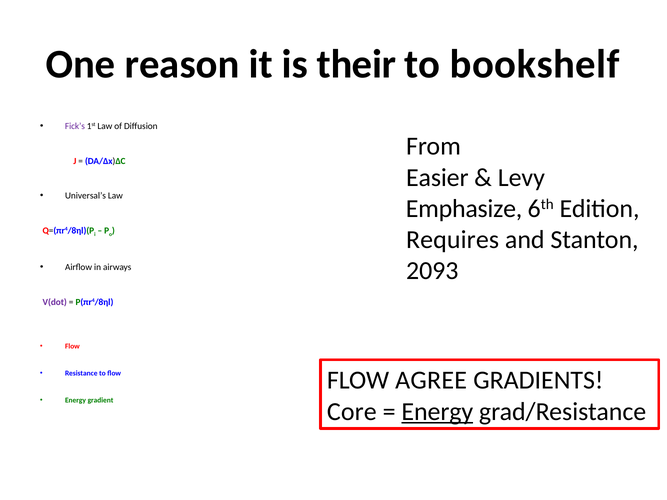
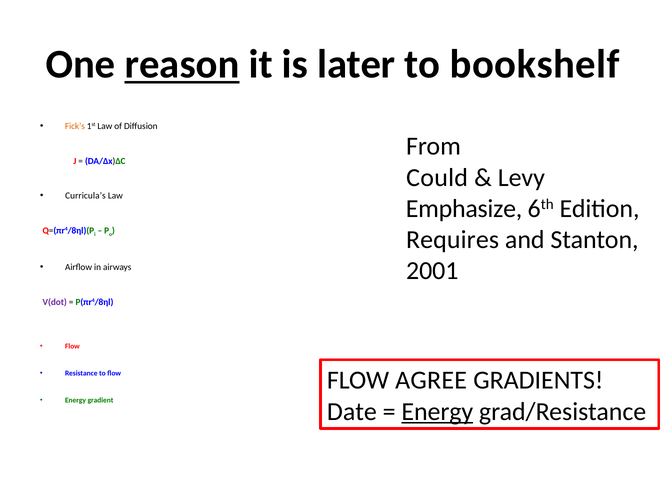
reason underline: none -> present
their: their -> later
Fick’s colour: purple -> orange
Easier: Easier -> Could
Universal’s: Universal’s -> Curricula’s
2093: 2093 -> 2001
Core: Core -> Date
